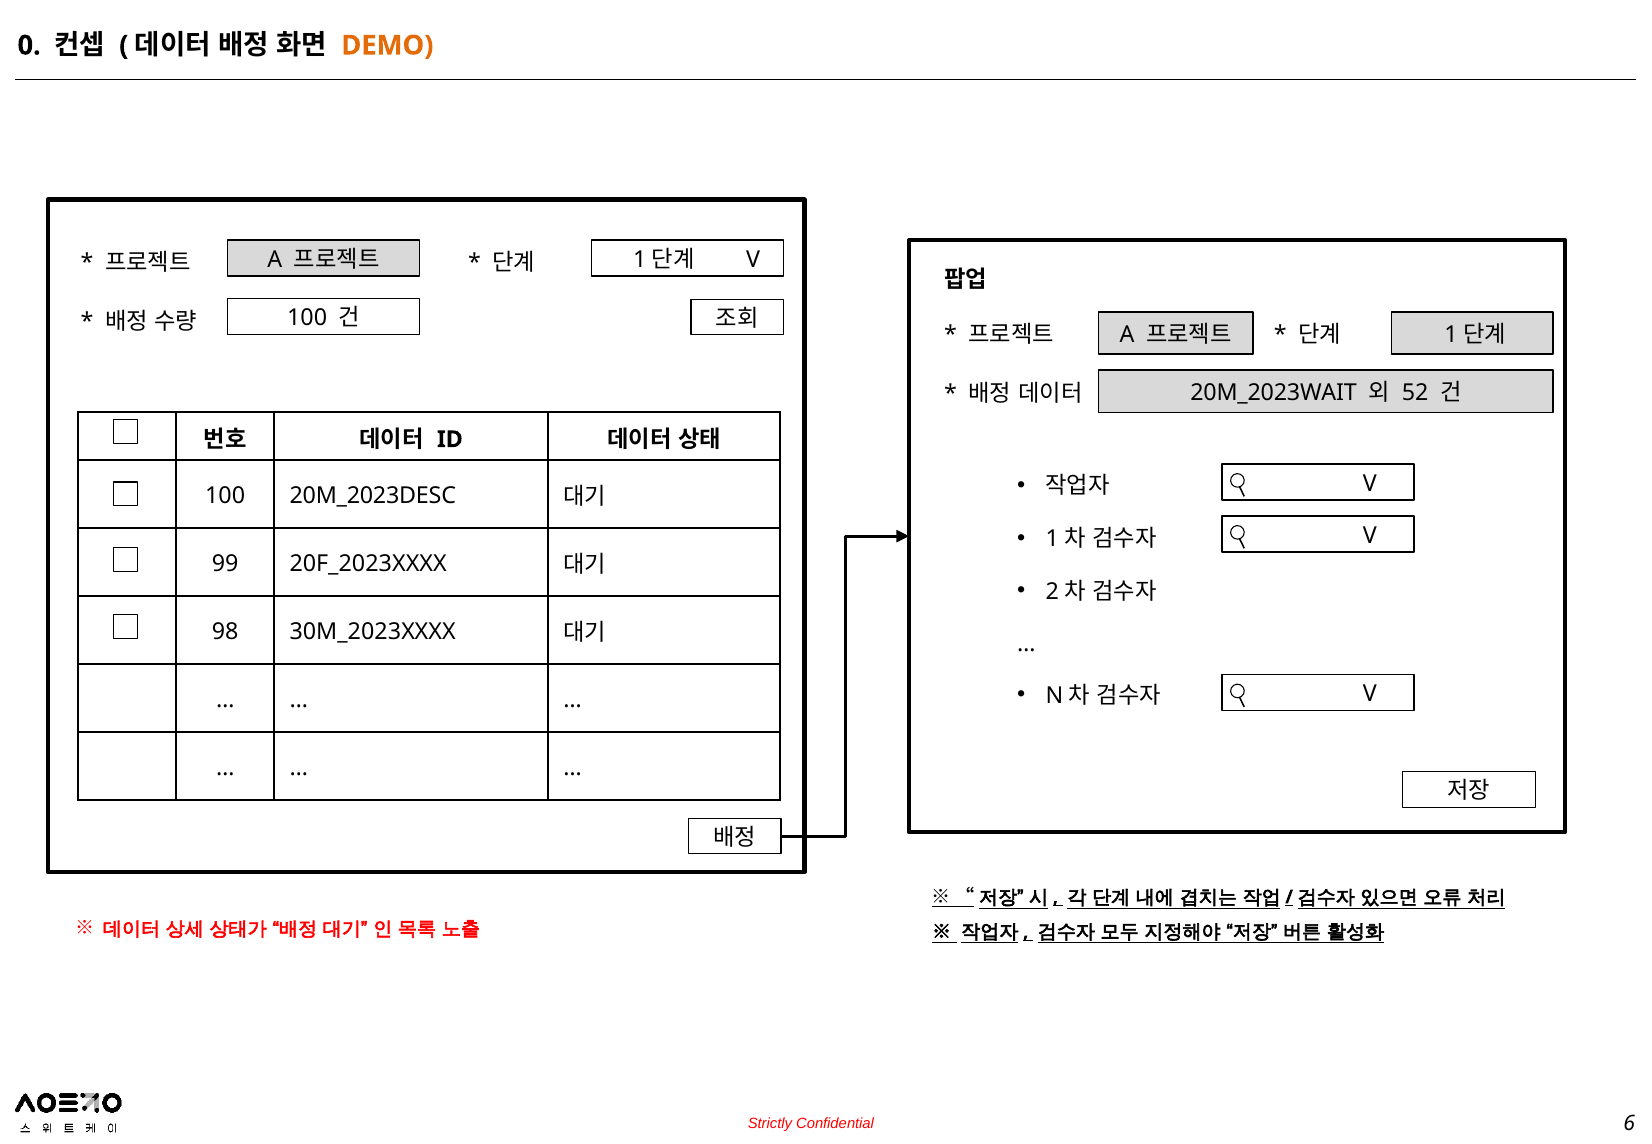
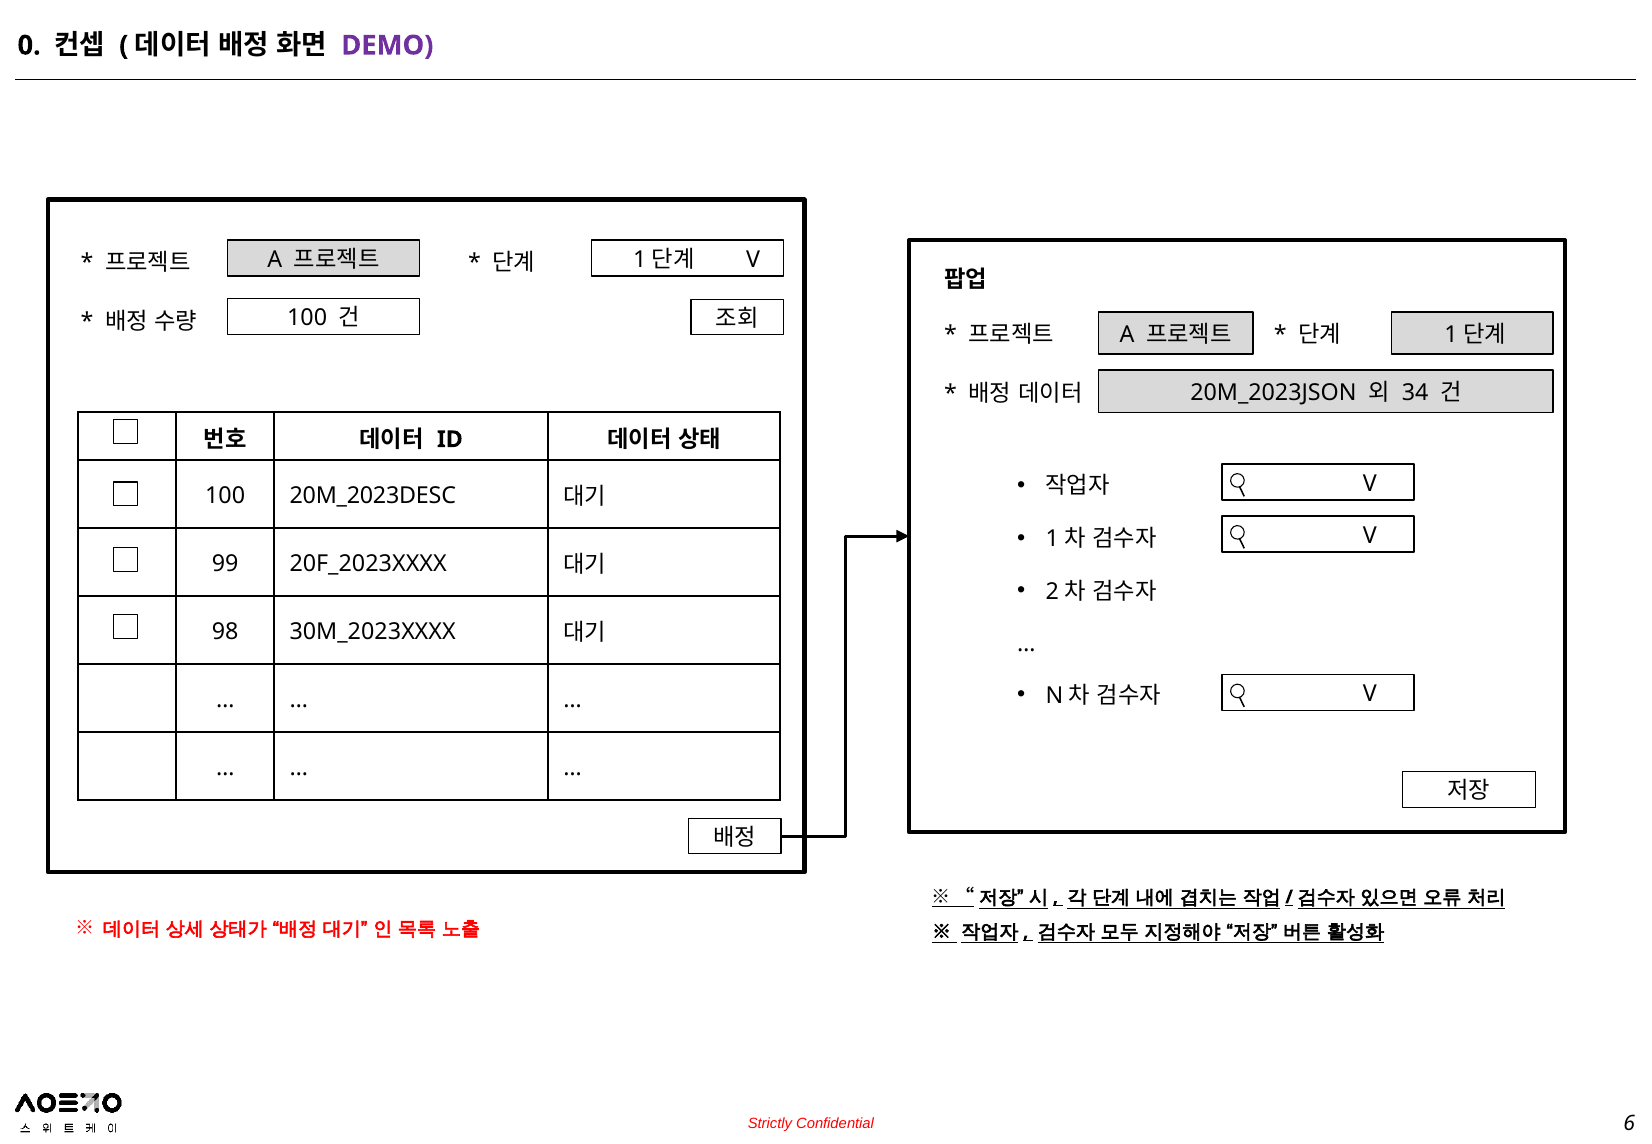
DEMO colour: orange -> purple
20M_2023WAIT: 20M_2023WAIT -> 20M_2023JSON
52: 52 -> 34
